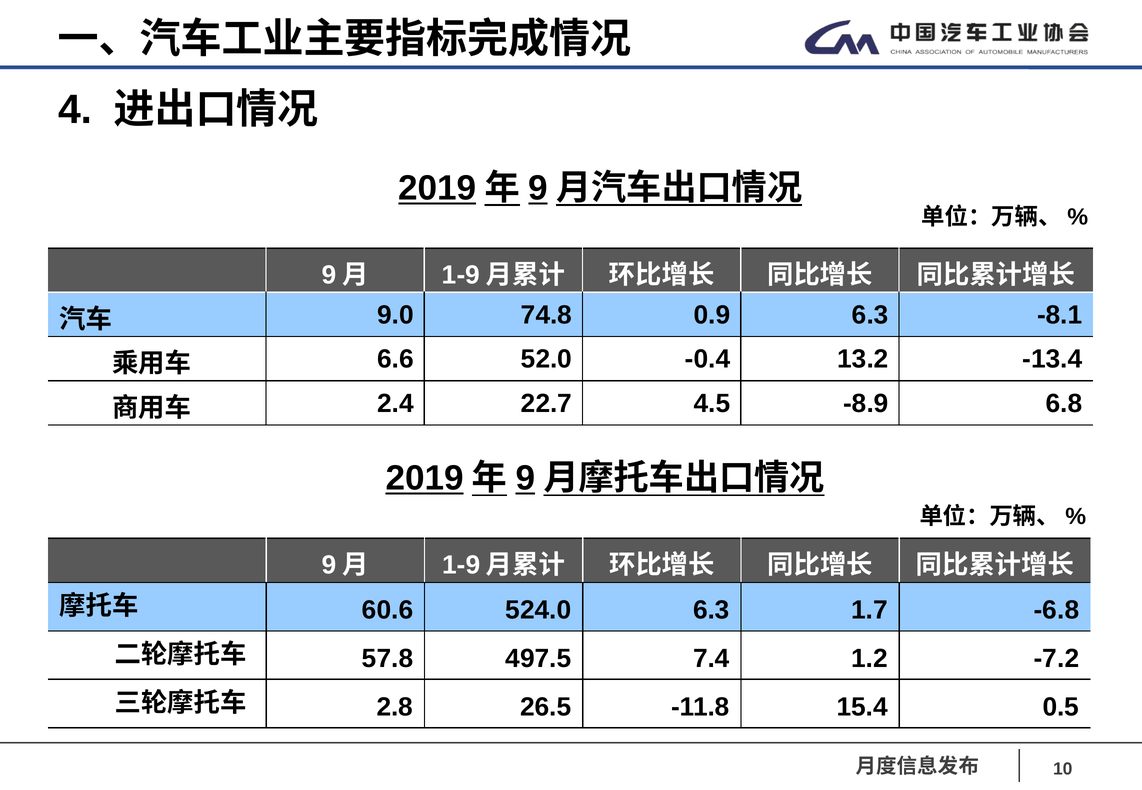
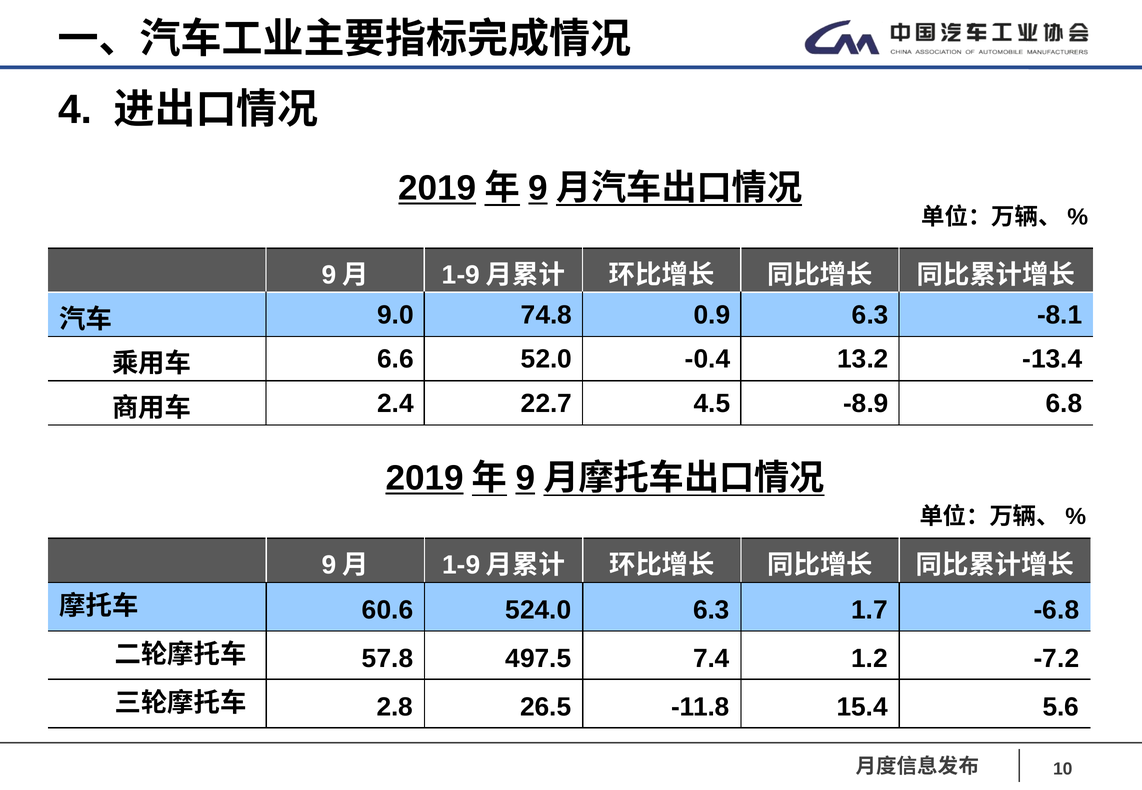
0.5: 0.5 -> 5.6
